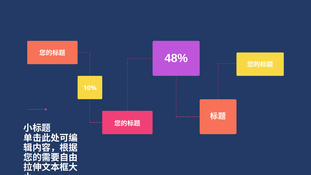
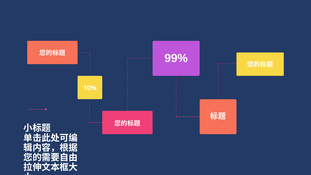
48%: 48% -> 99%
